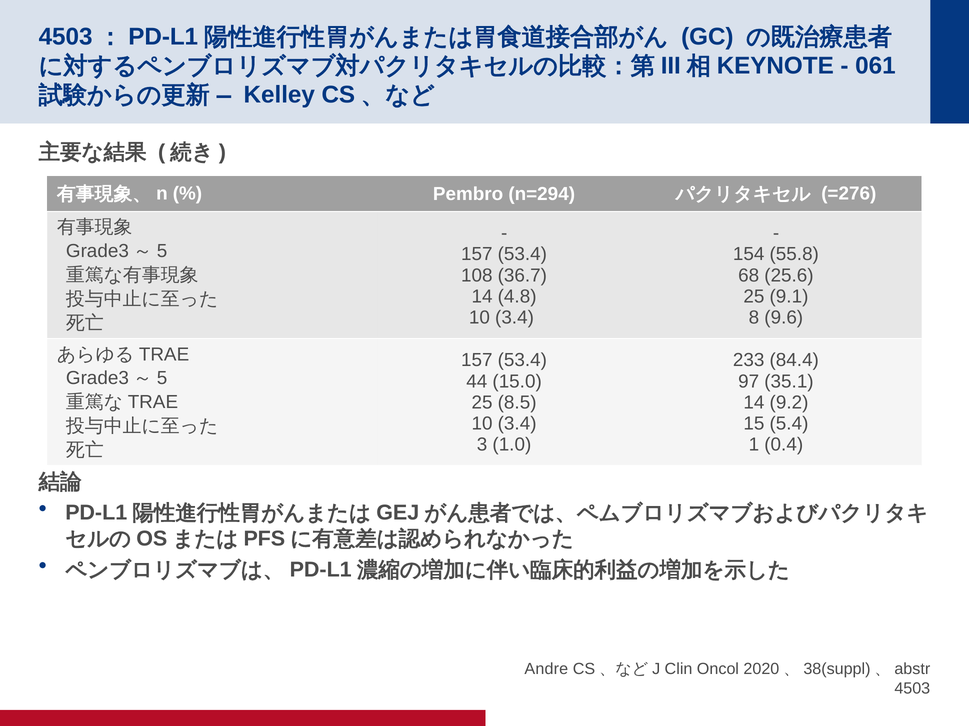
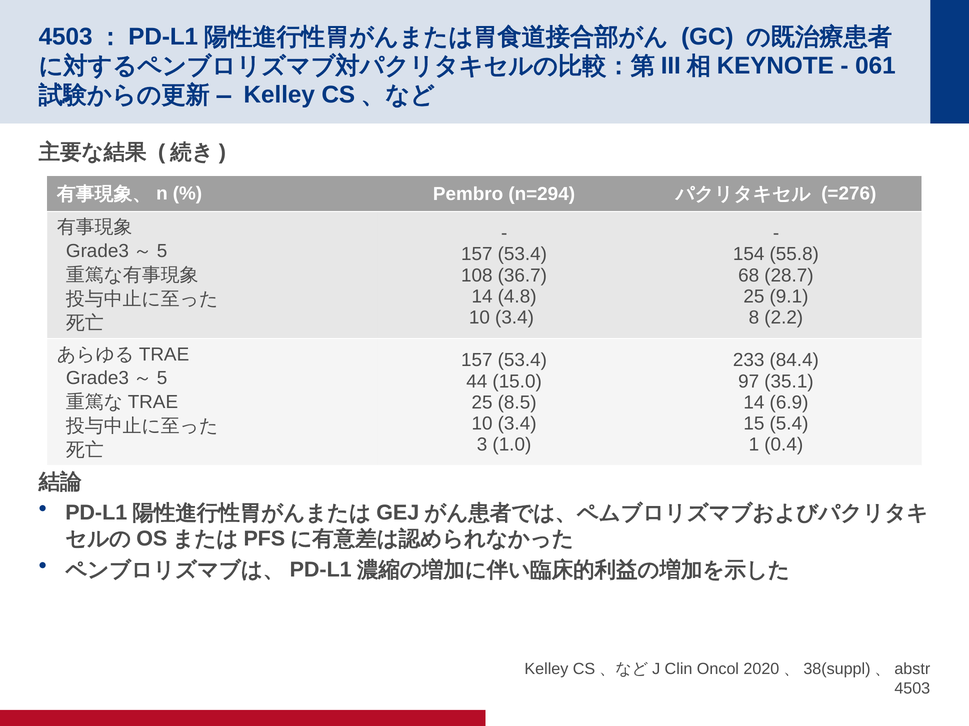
25.6: 25.6 -> 28.7
9.6: 9.6 -> 2.2
9.2: 9.2 -> 6.9
Andre at (546, 670): Andre -> Kelley
